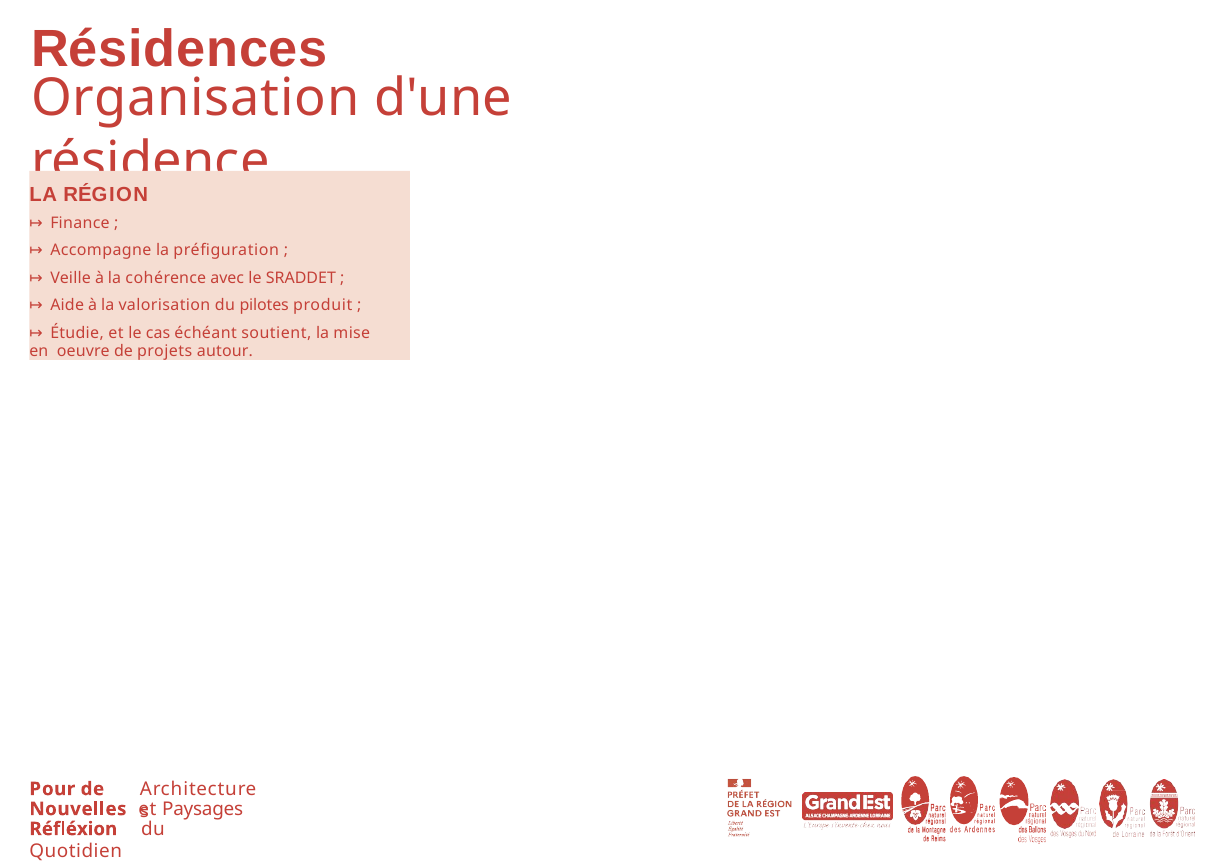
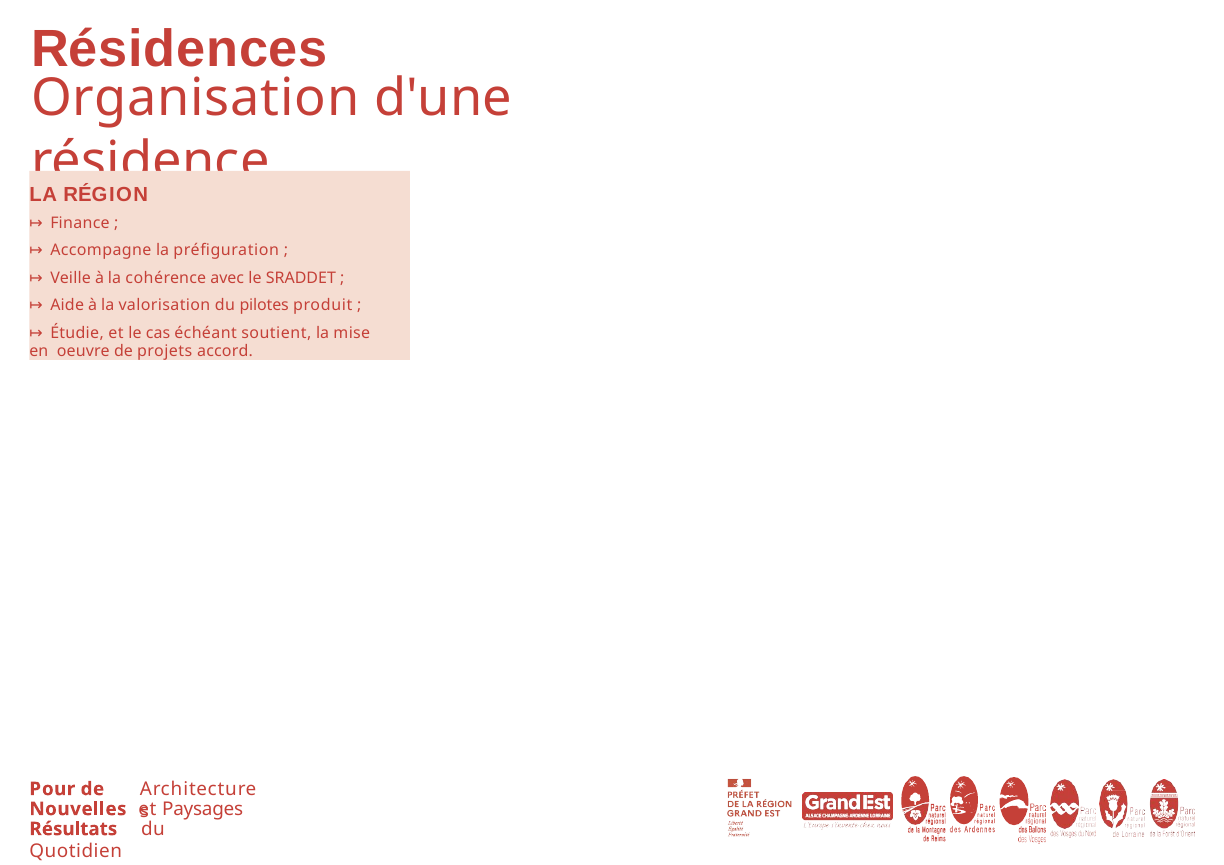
autour: autour -> accord
Réfléxion: Réfléxion -> Résultats
